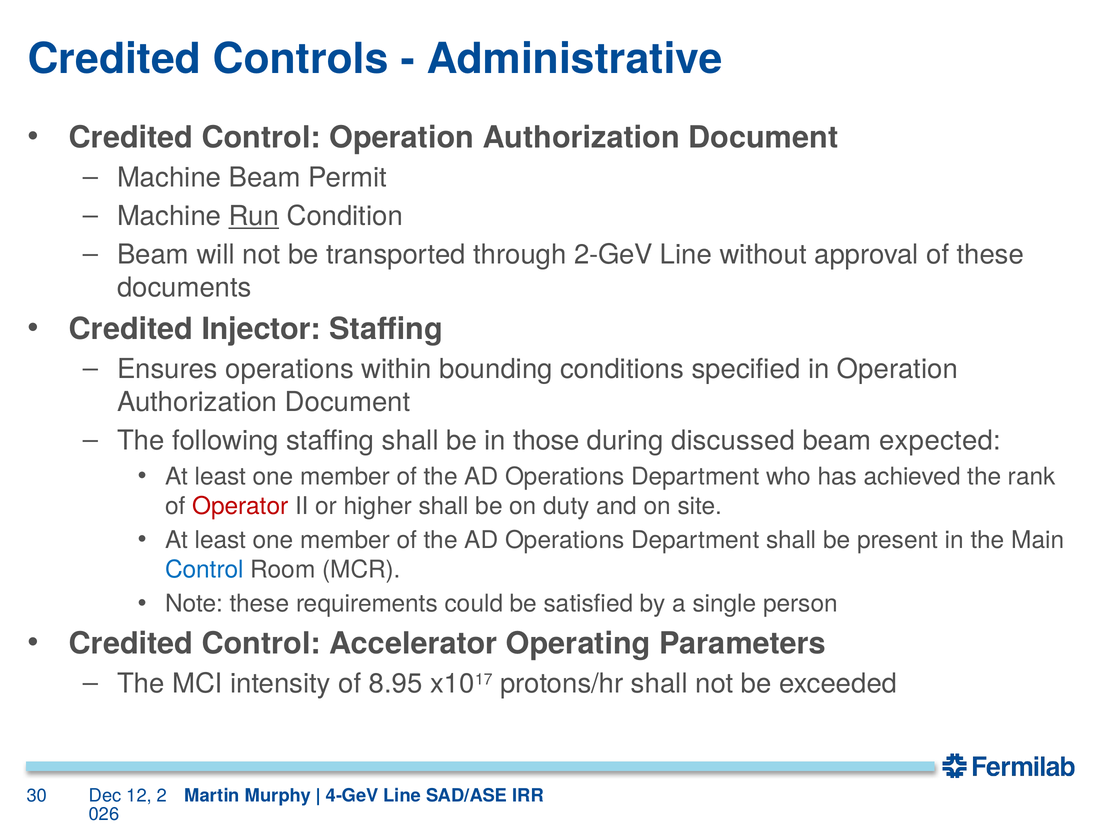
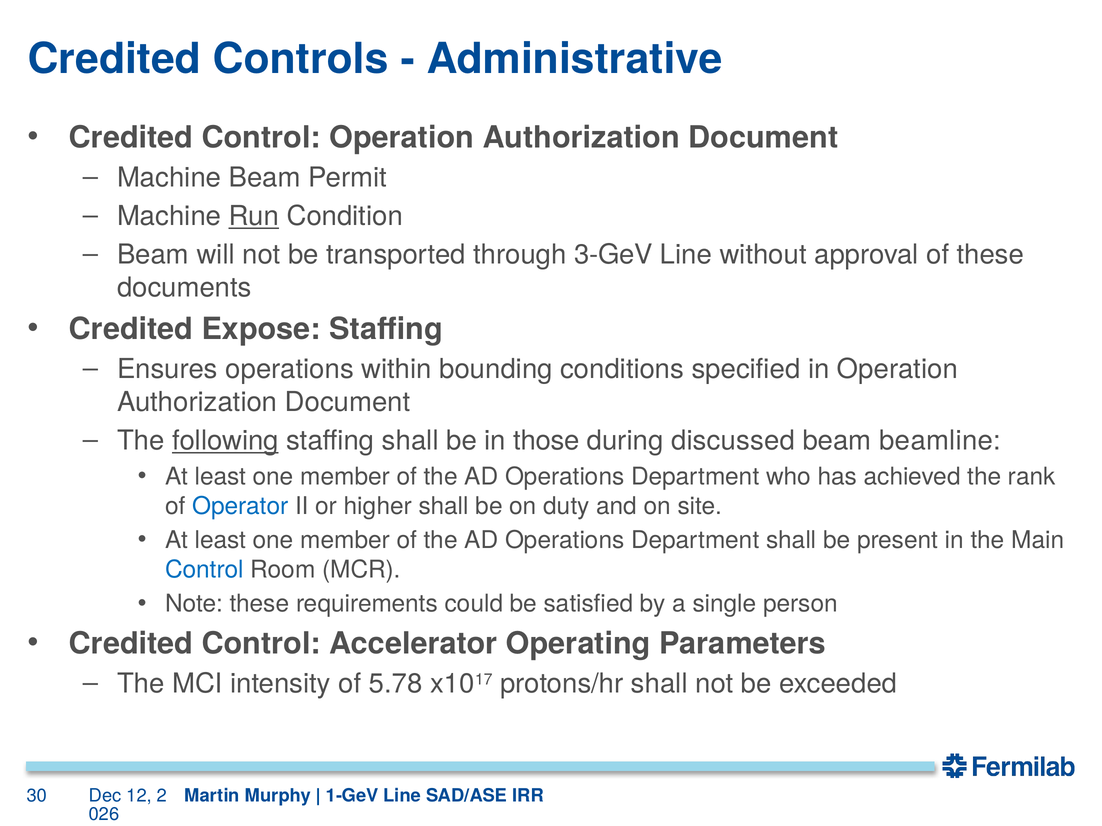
2-GeV: 2-GeV -> 3-GeV
Injector: Injector -> Expose
following underline: none -> present
expected: expected -> beamline
Operator colour: red -> blue
8.95: 8.95 -> 5.78
4-GeV: 4-GeV -> 1-GeV
